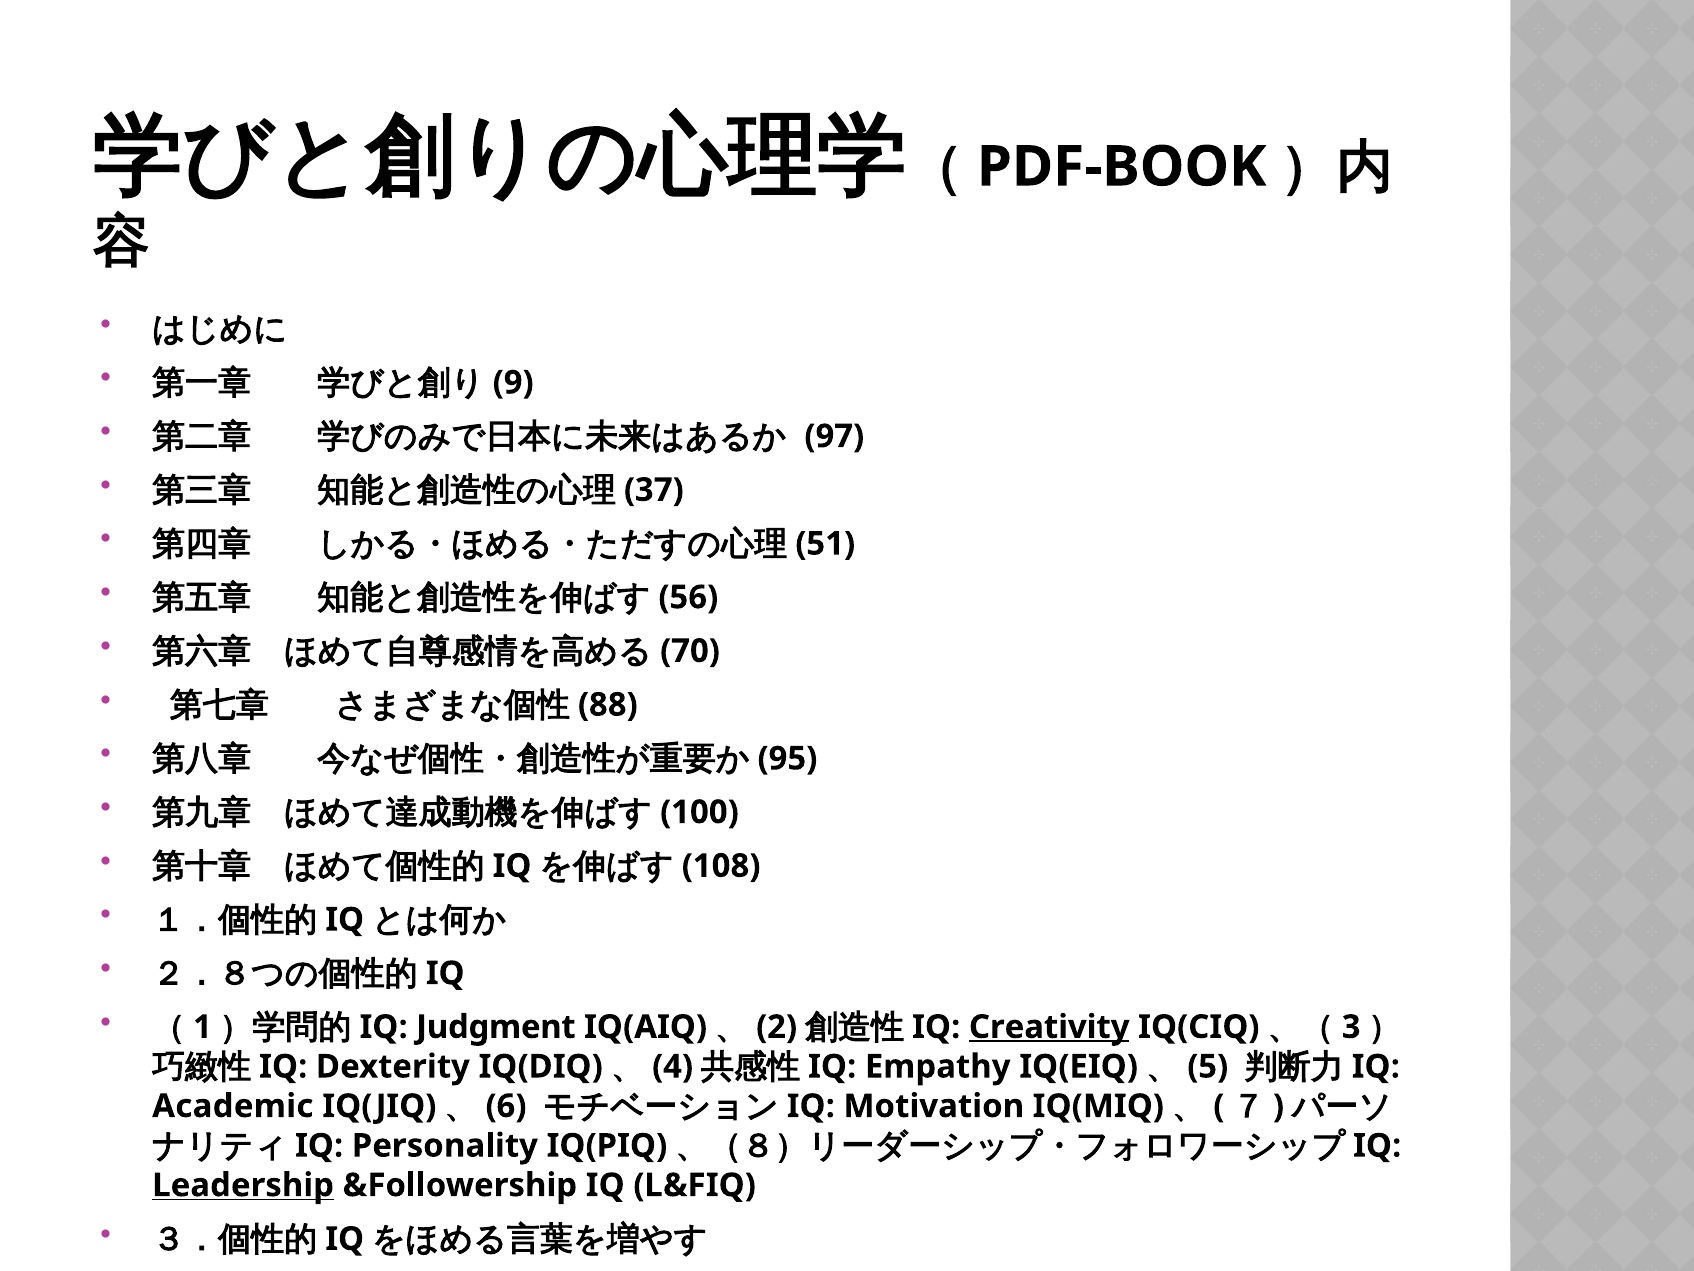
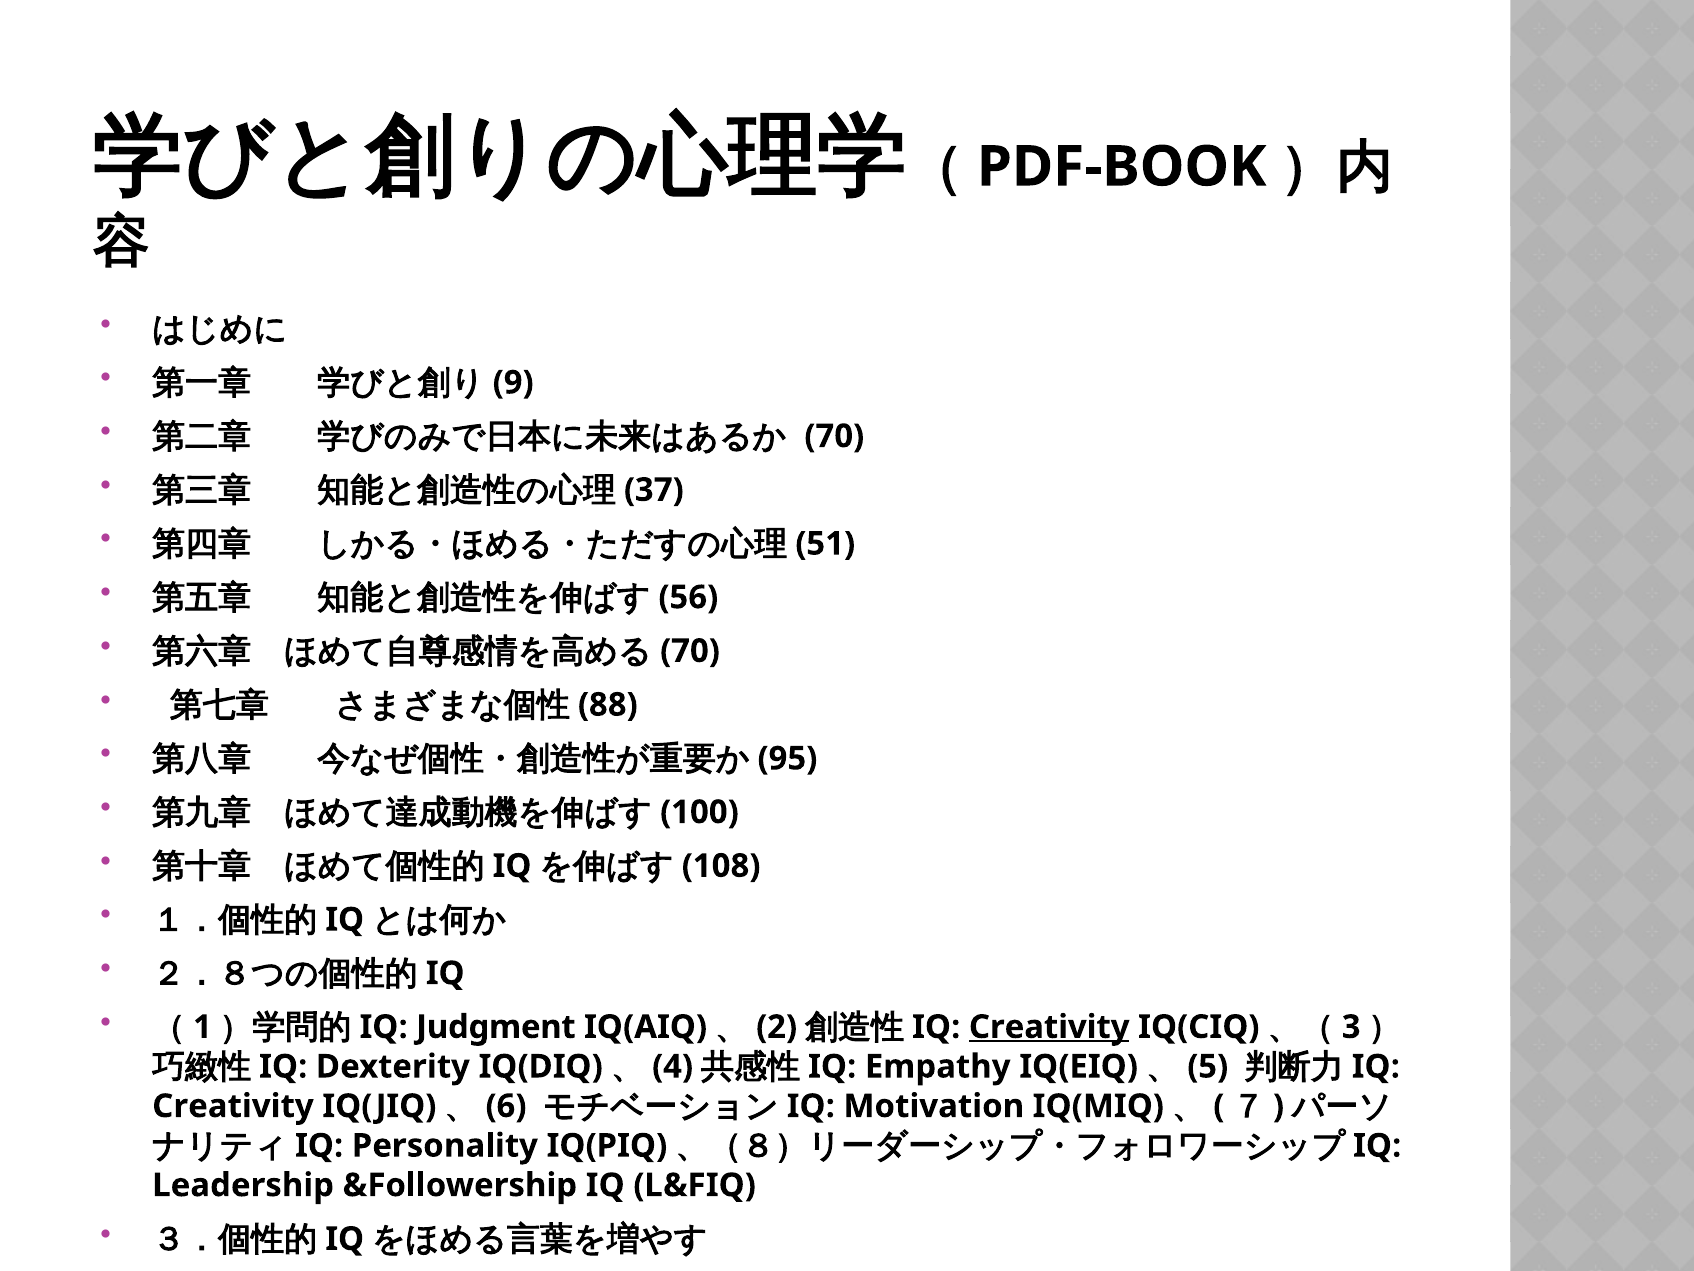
97 at (834, 436): 97 -> 70
Academic at (233, 1106): Academic -> Creativity
Leadership underline: present -> none
